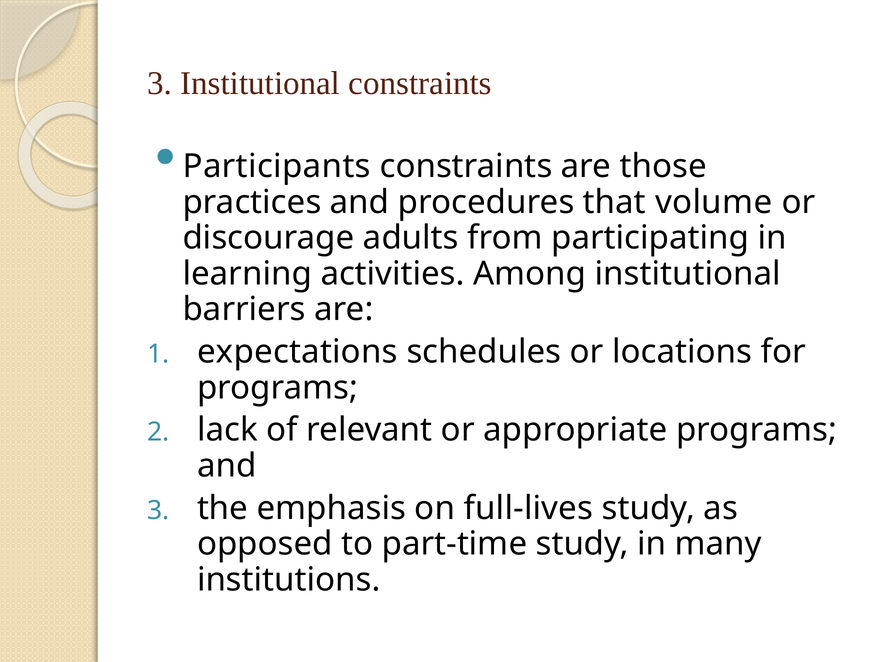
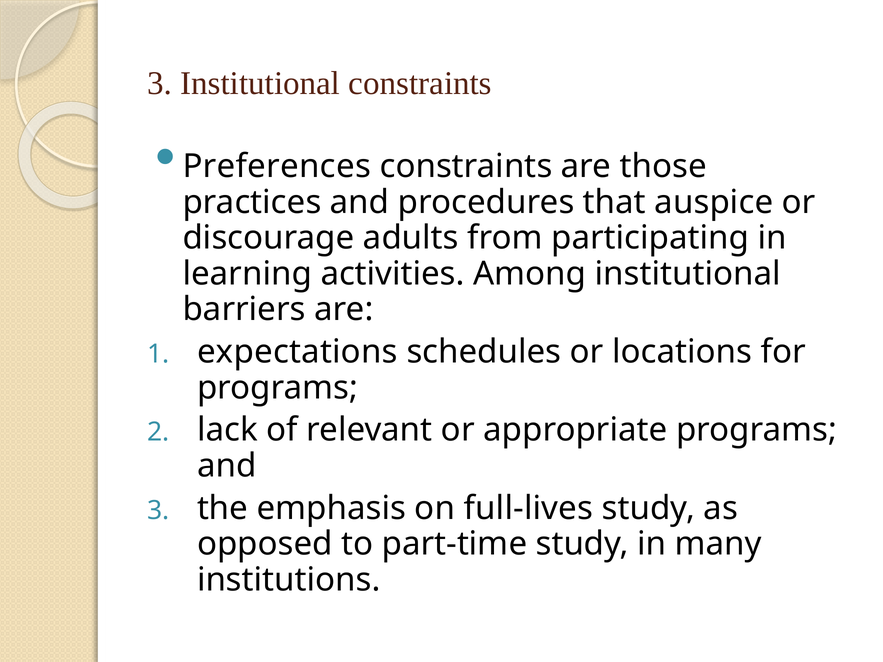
Participants: Participants -> Preferences
volume: volume -> auspice
